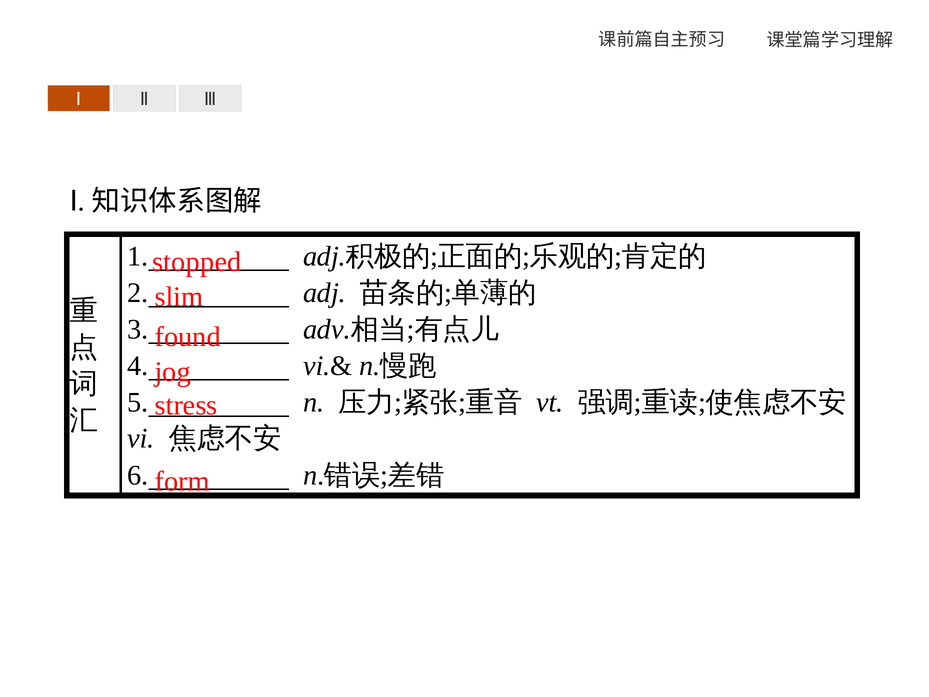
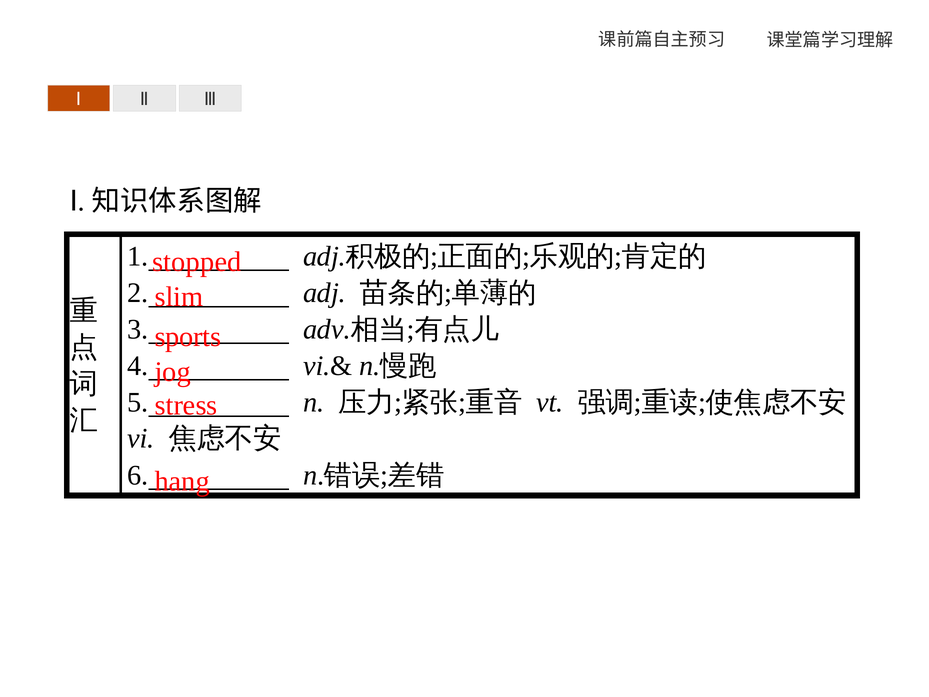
found: found -> sports
form: form -> hang
